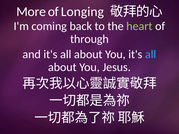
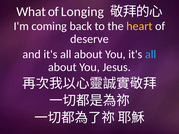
More: More -> What
heart colour: light green -> yellow
through: through -> deserve
